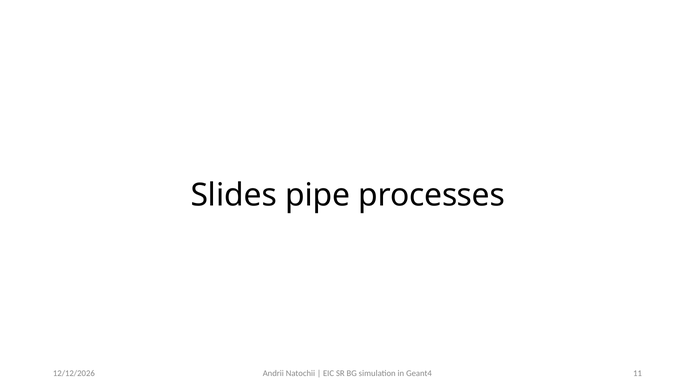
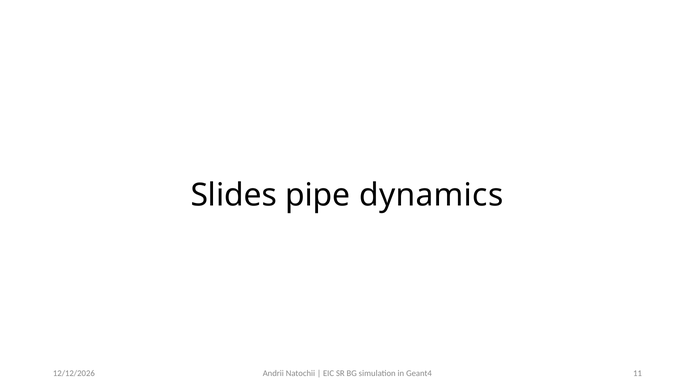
processes: processes -> dynamics
